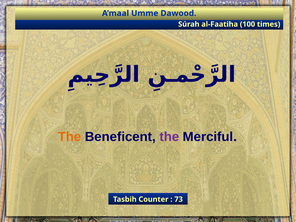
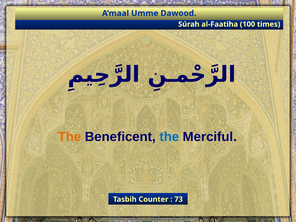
the at (169, 137) colour: purple -> blue
